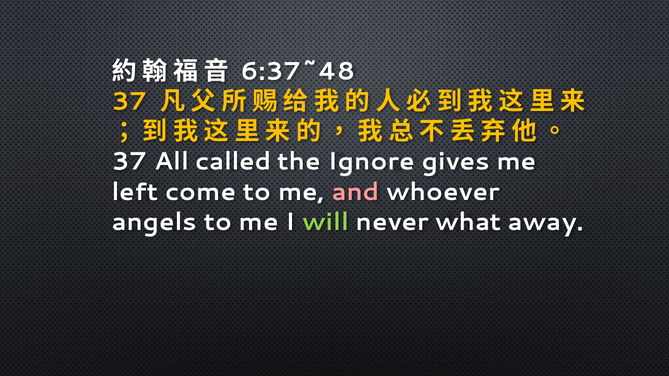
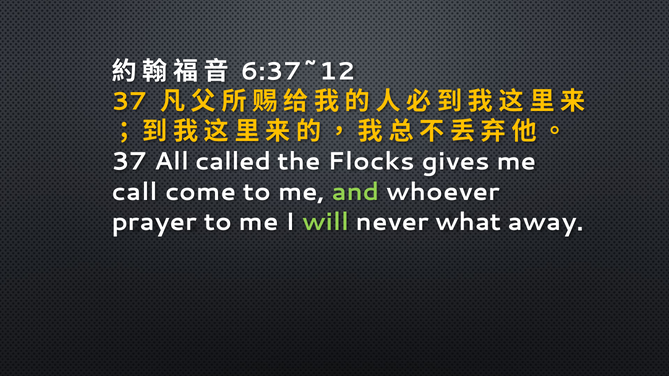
6:37~48: 6:37~48 -> 6:37~12
Ignore: Ignore -> Flocks
left: left -> call
and colour: pink -> light green
angels: angels -> prayer
